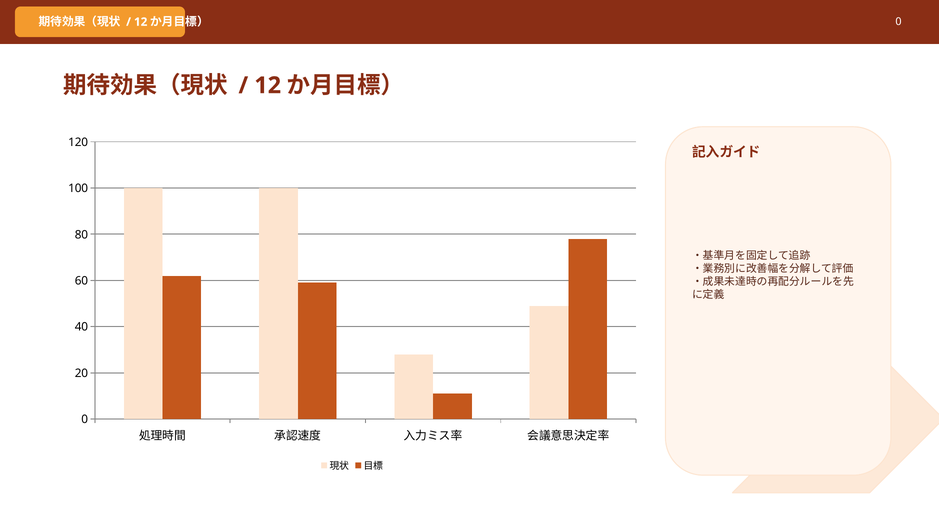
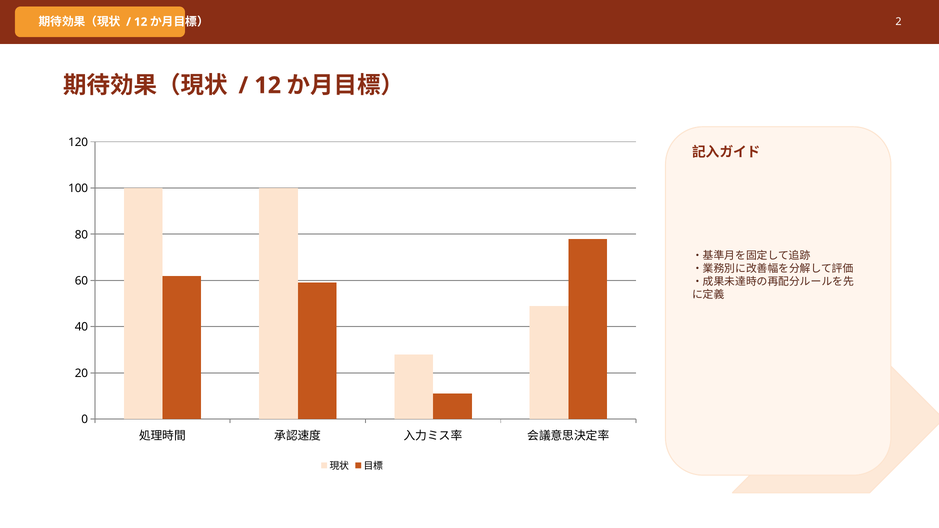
0 at (899, 22): 0 -> 2
